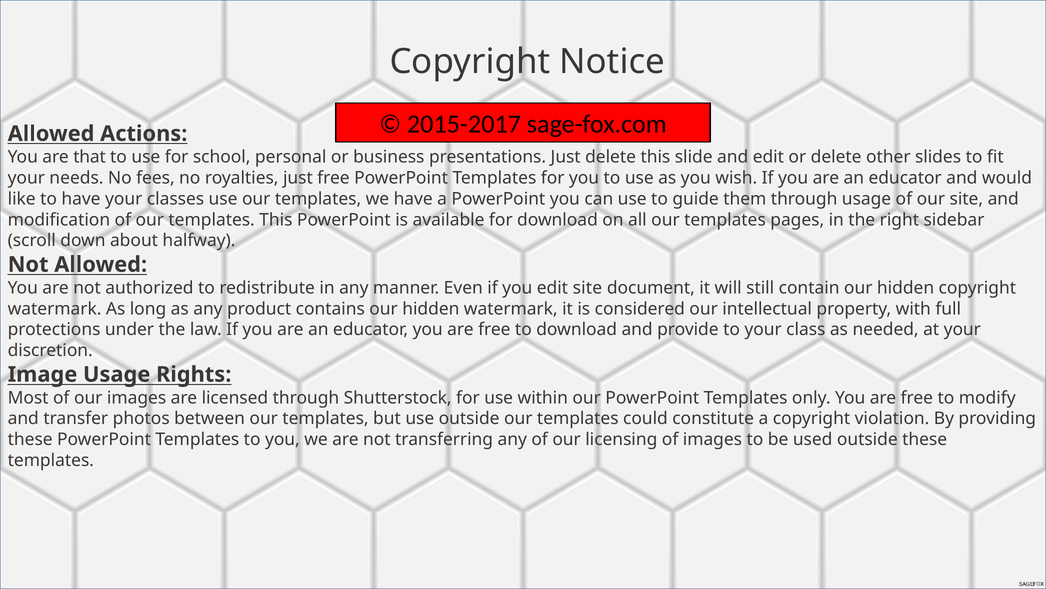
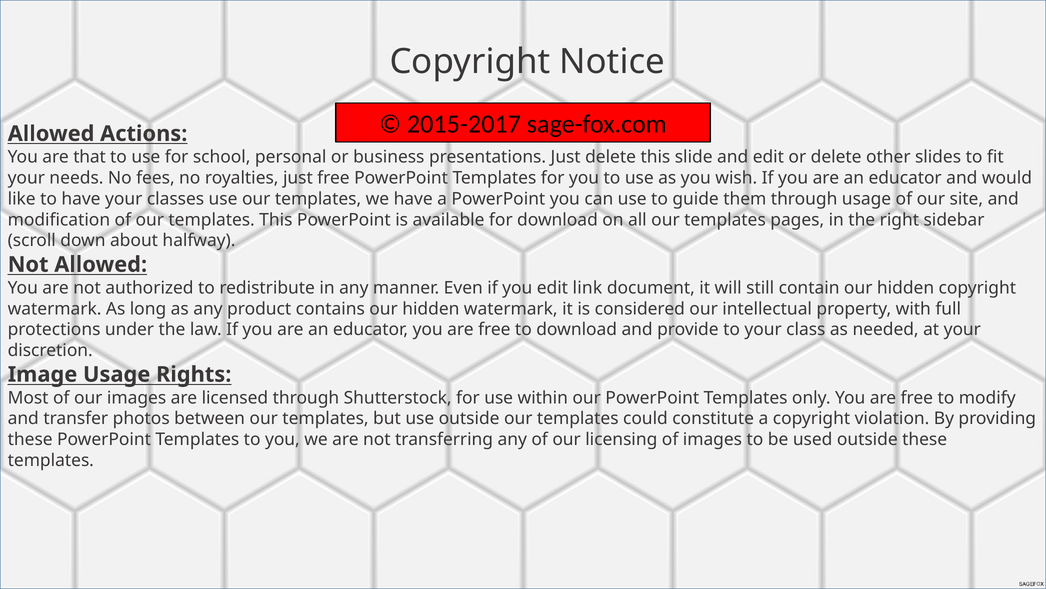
edit site: site -> link
